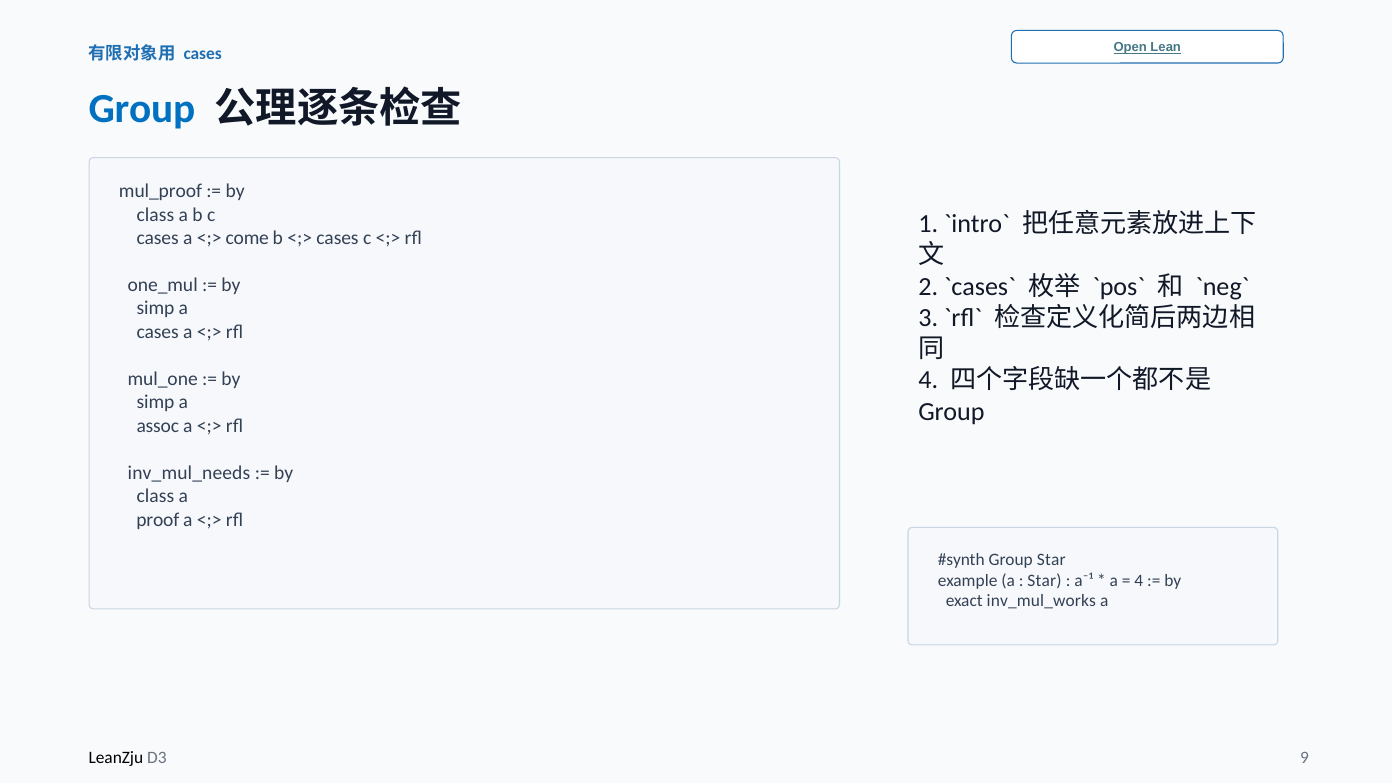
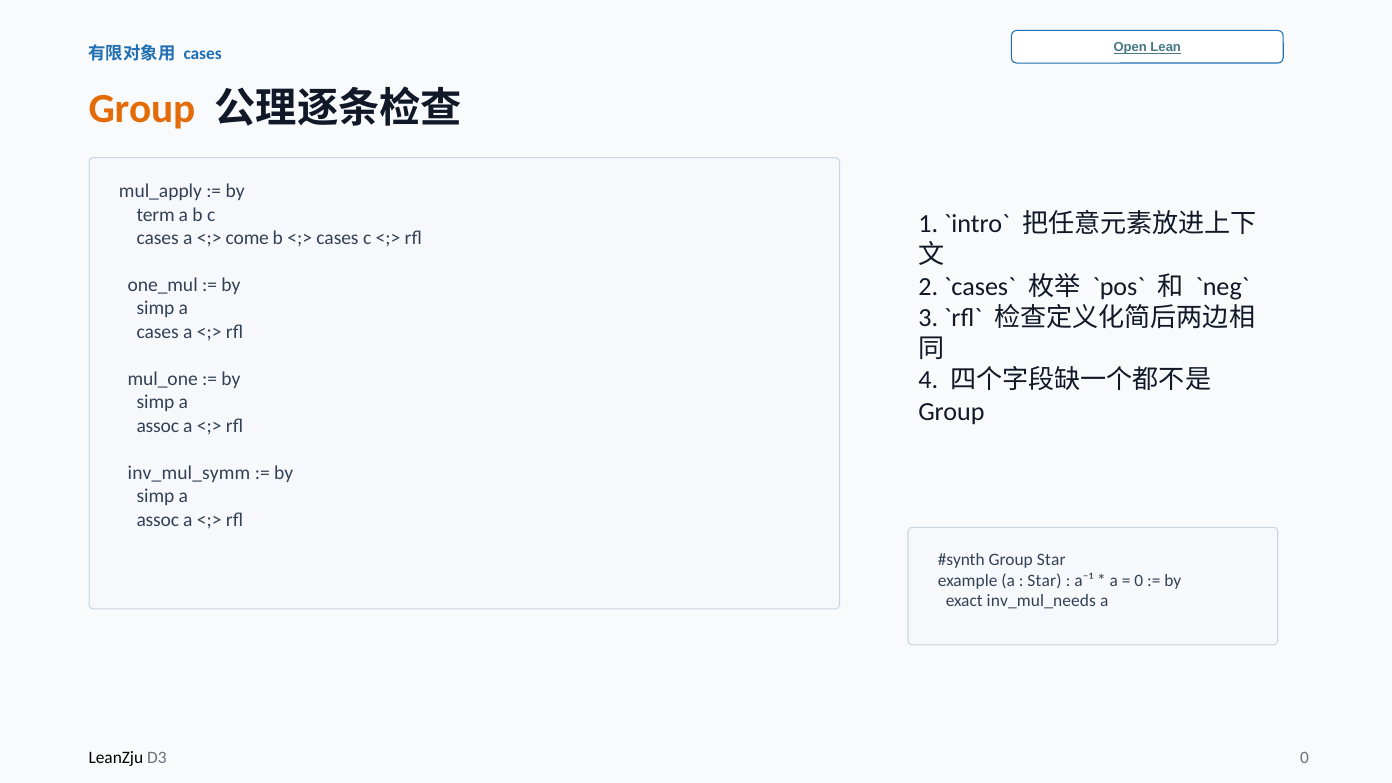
Group at (142, 109) colour: blue -> orange
mul_proof: mul_proof -> mul_apply
class at (155, 215): class -> term
inv_mul_needs: inv_mul_needs -> inv_mul_symm
class at (155, 496): class -> simp
proof at (158, 520): proof -> assoc
4 at (1139, 580): 4 -> 0
inv_mul_works: inv_mul_works -> inv_mul_needs
D3 9: 9 -> 0
